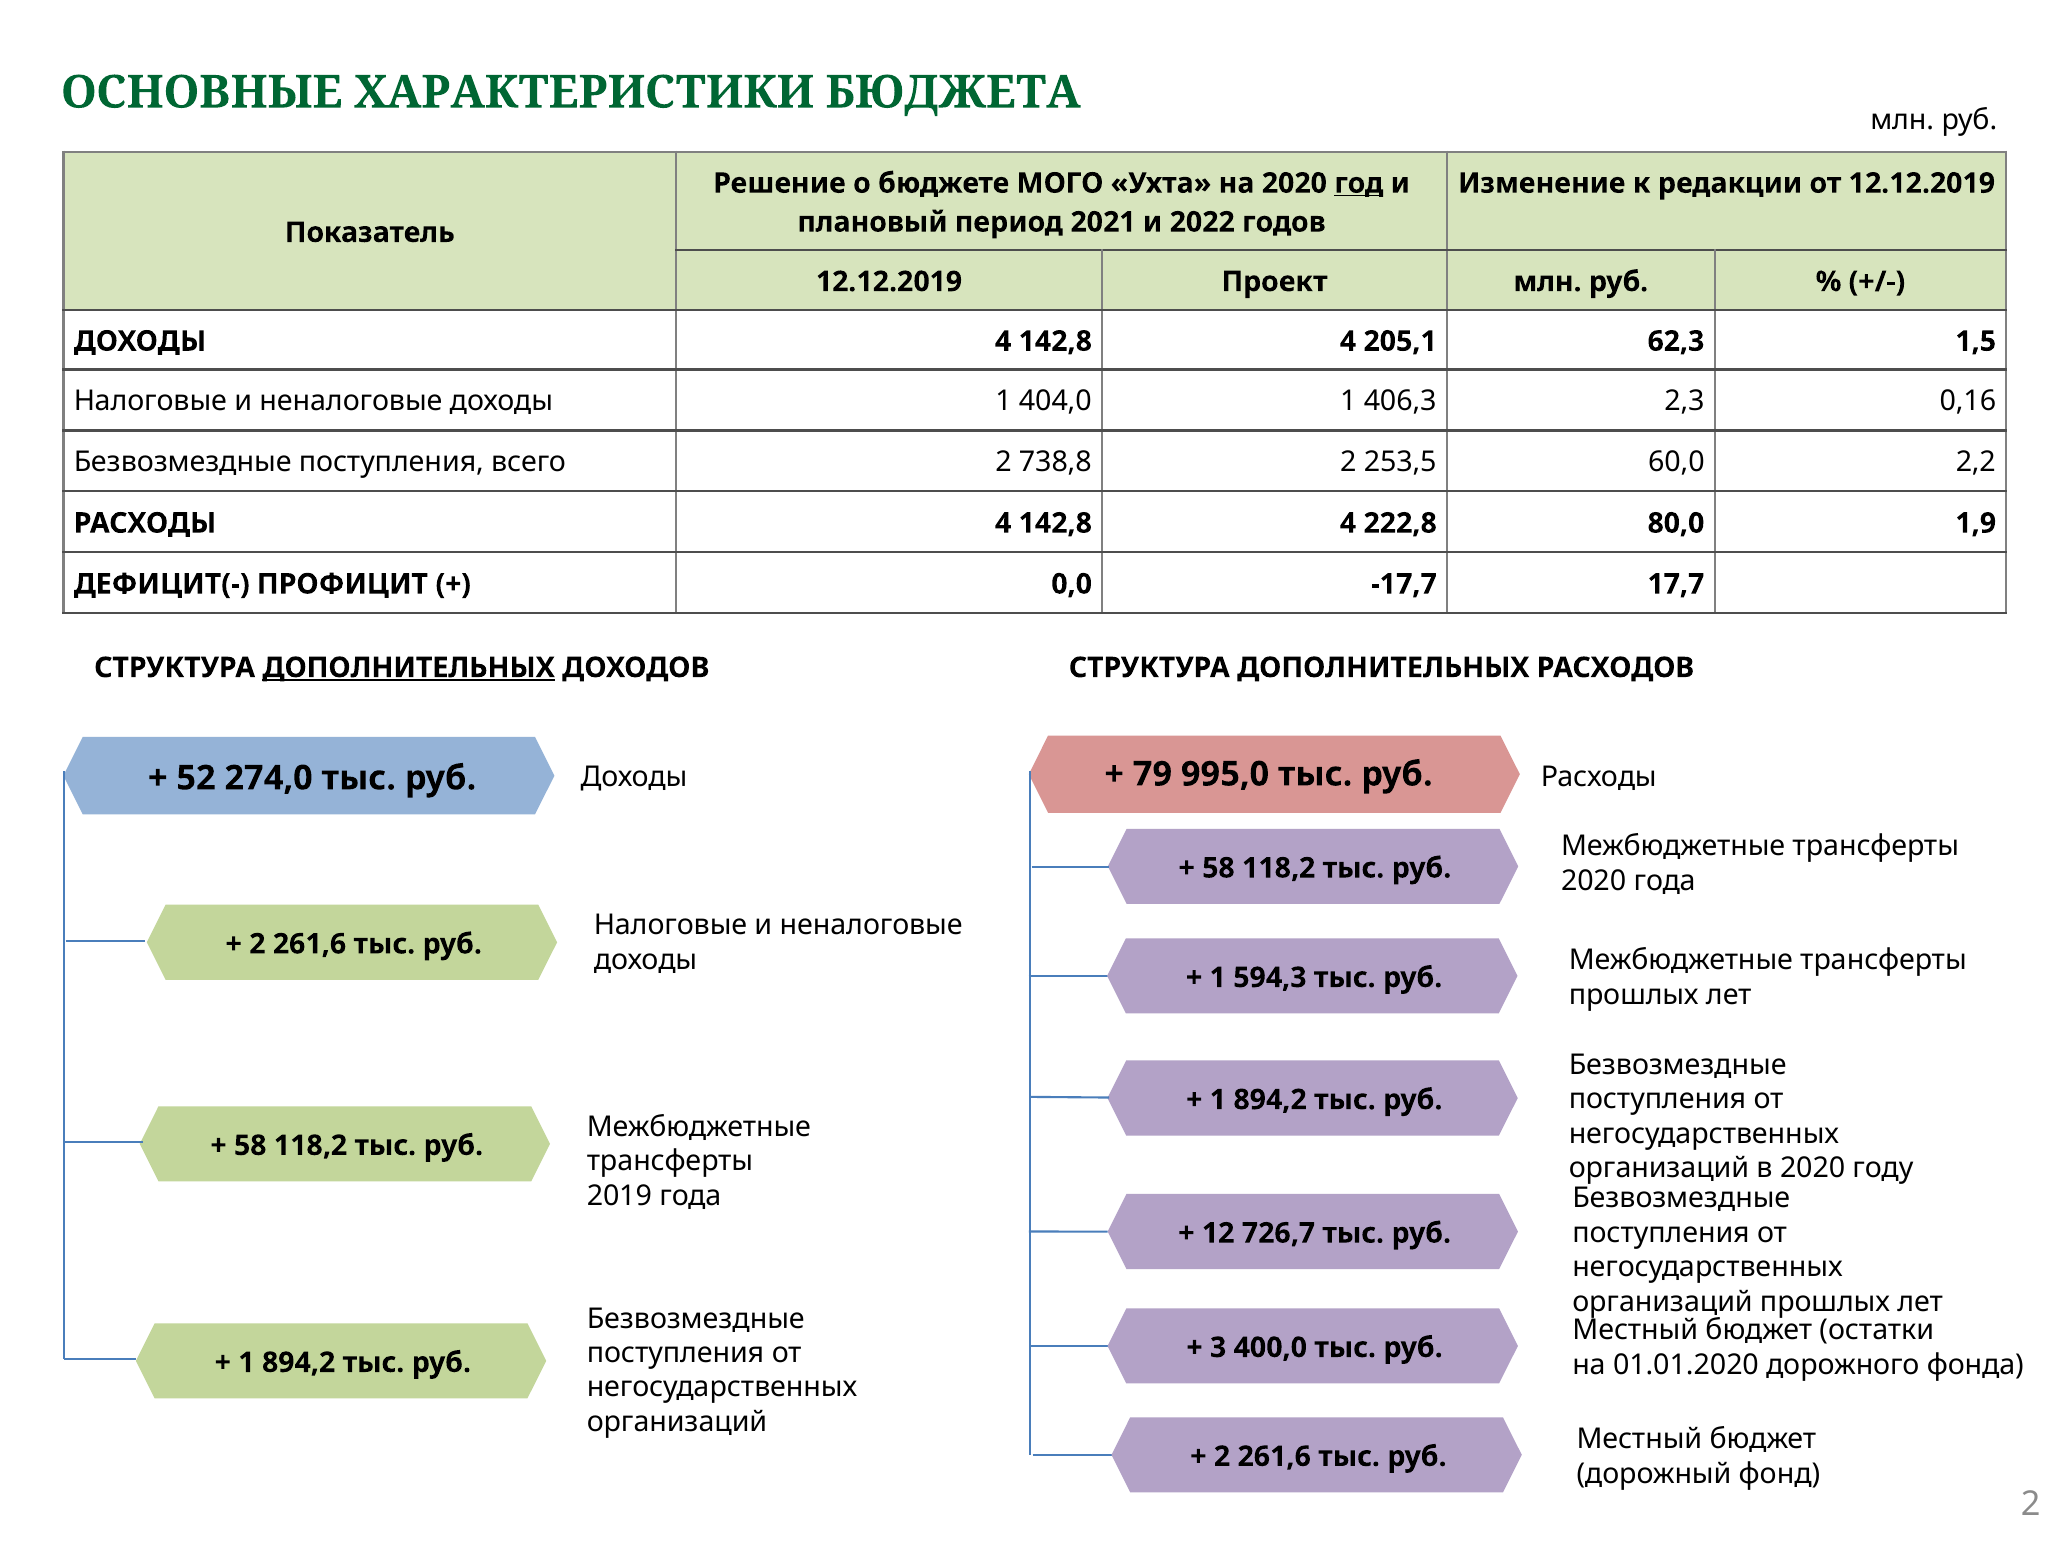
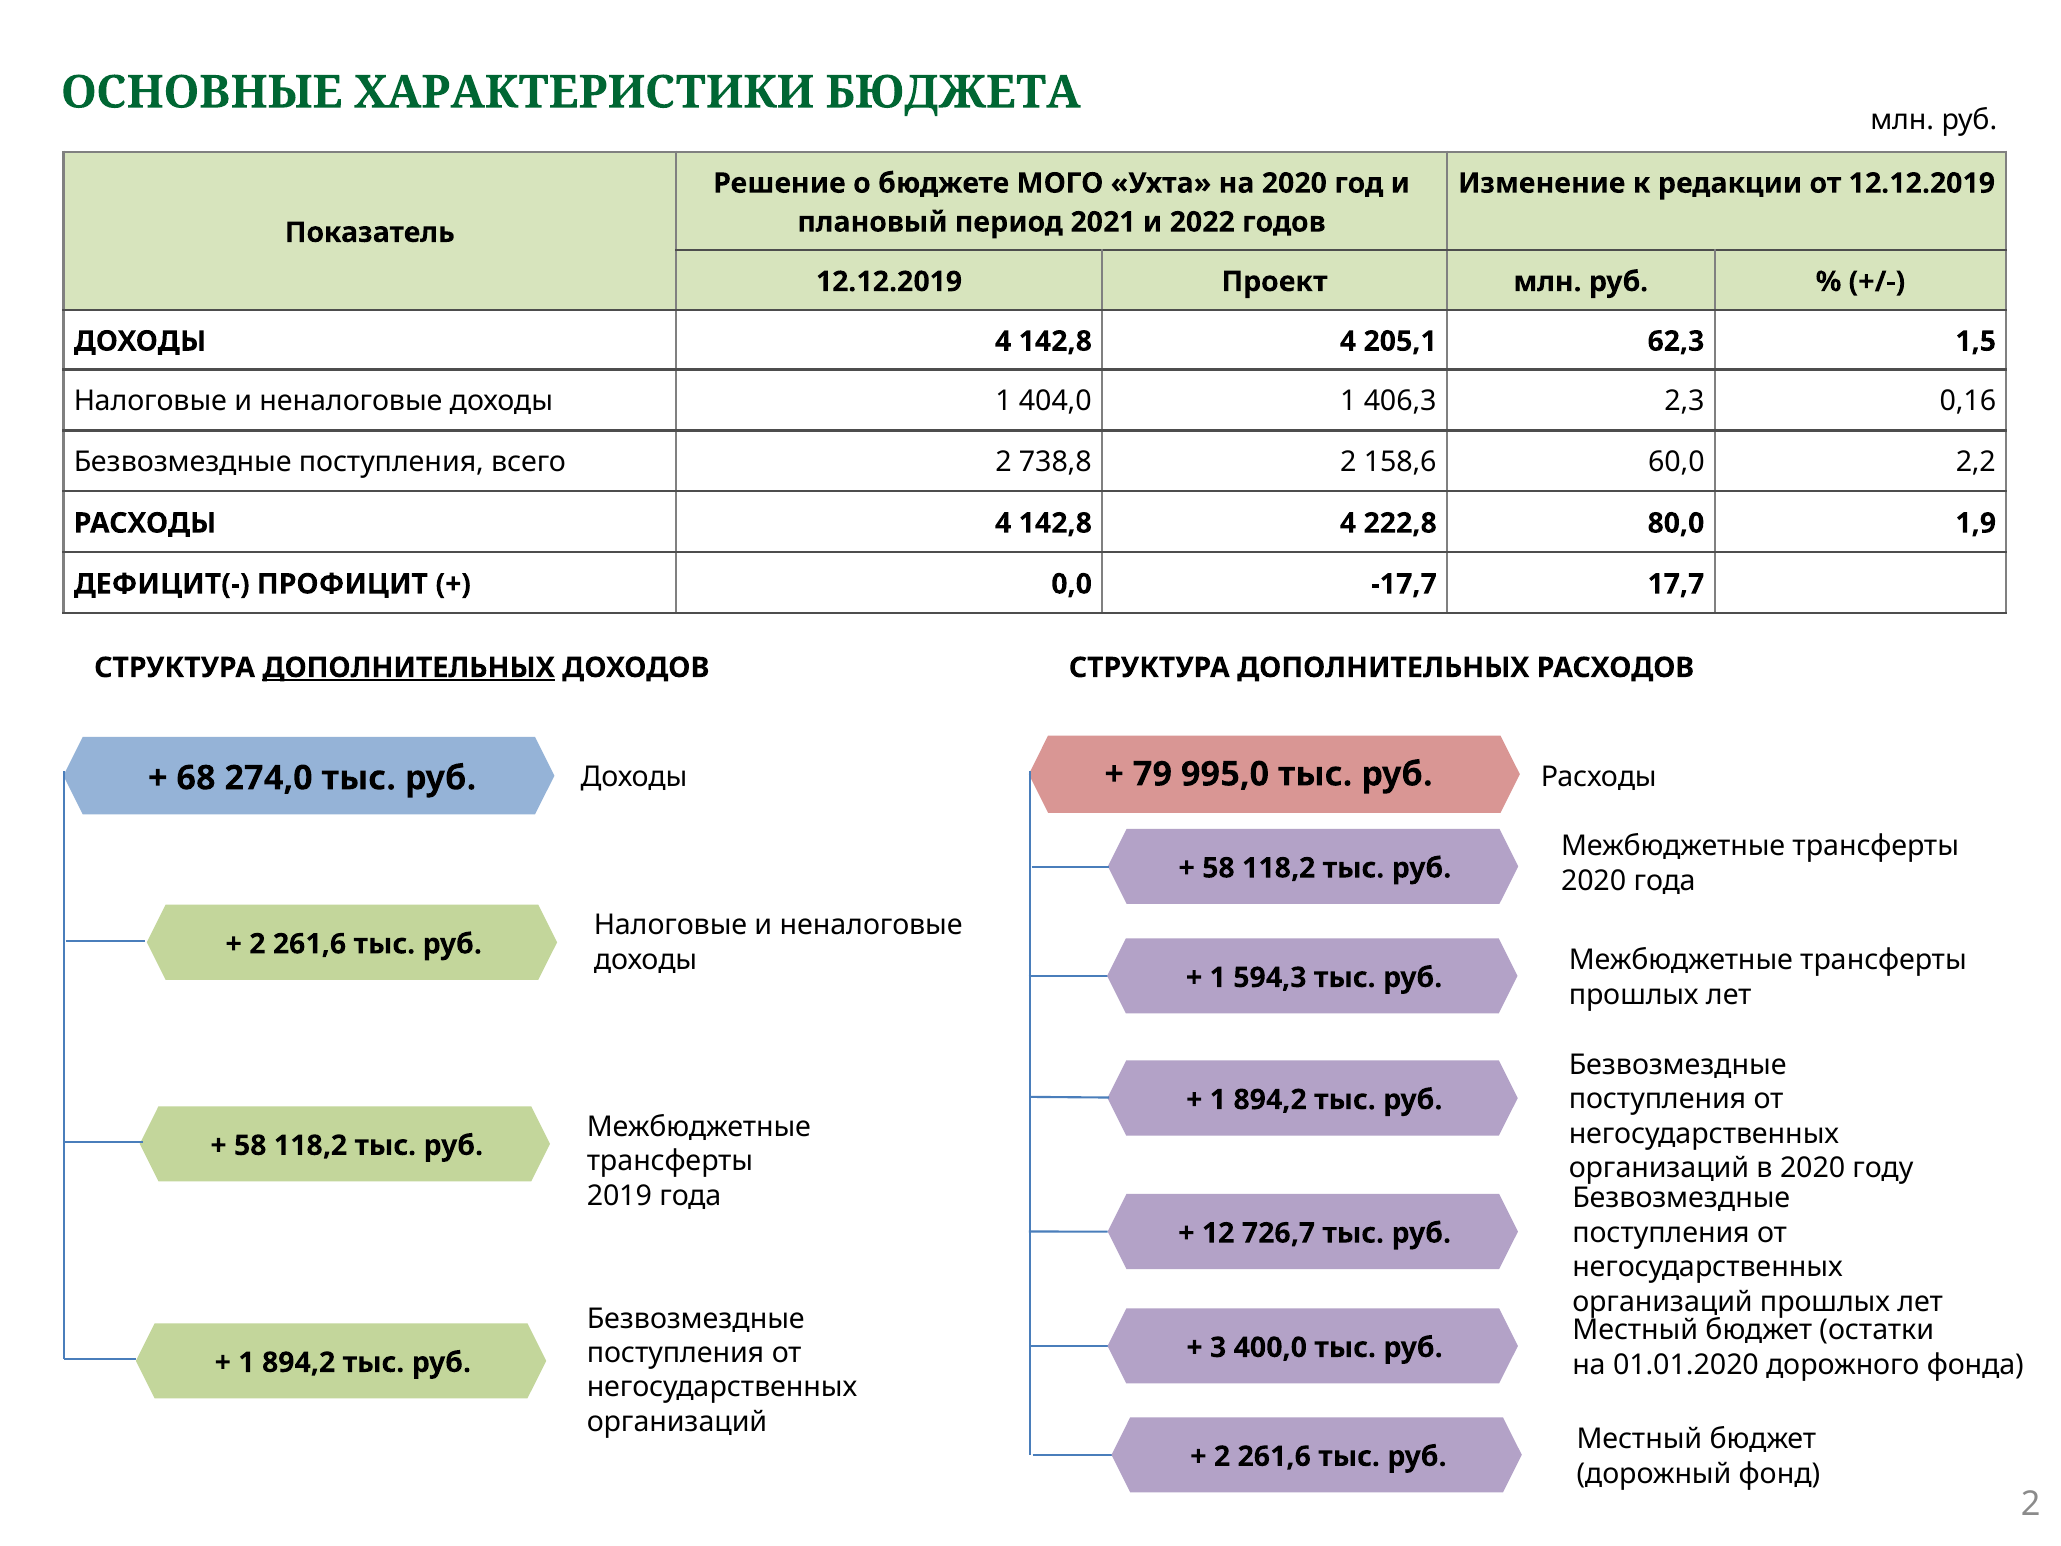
год underline: present -> none
253,5: 253,5 -> 158,6
52: 52 -> 68
